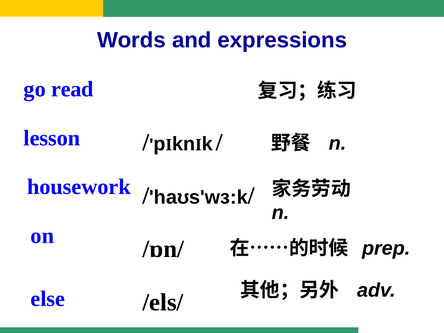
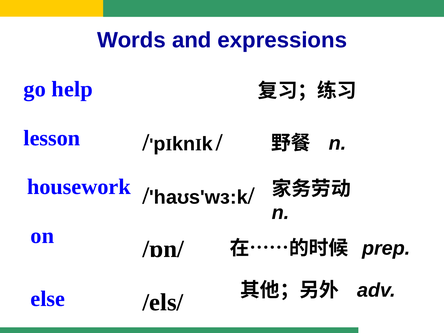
read: read -> help
